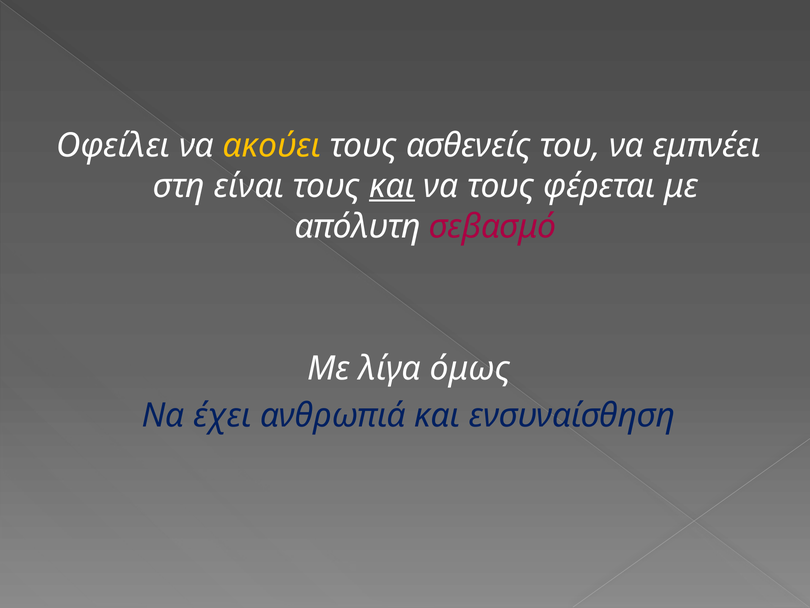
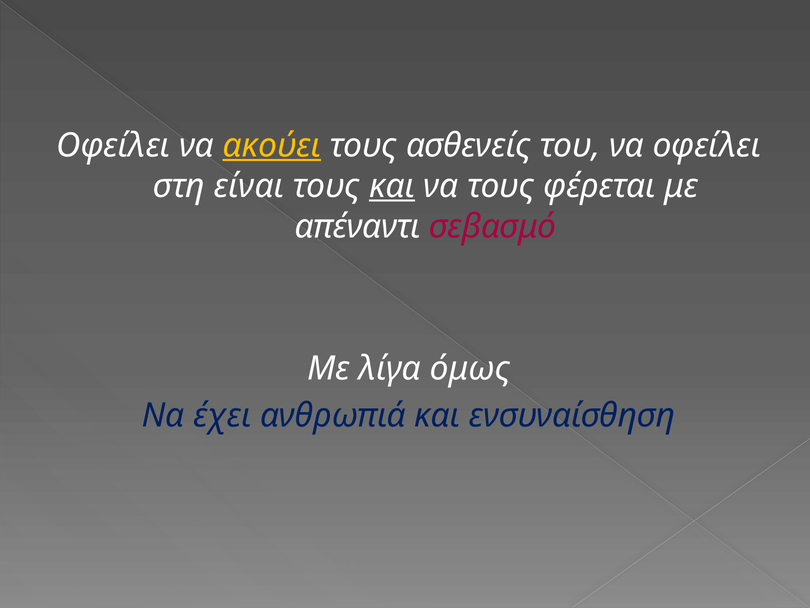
ακούει underline: none -> present
να εμπνέει: εμπνέει -> οφείλει
απόλυτη: απόλυτη -> απέναντι
